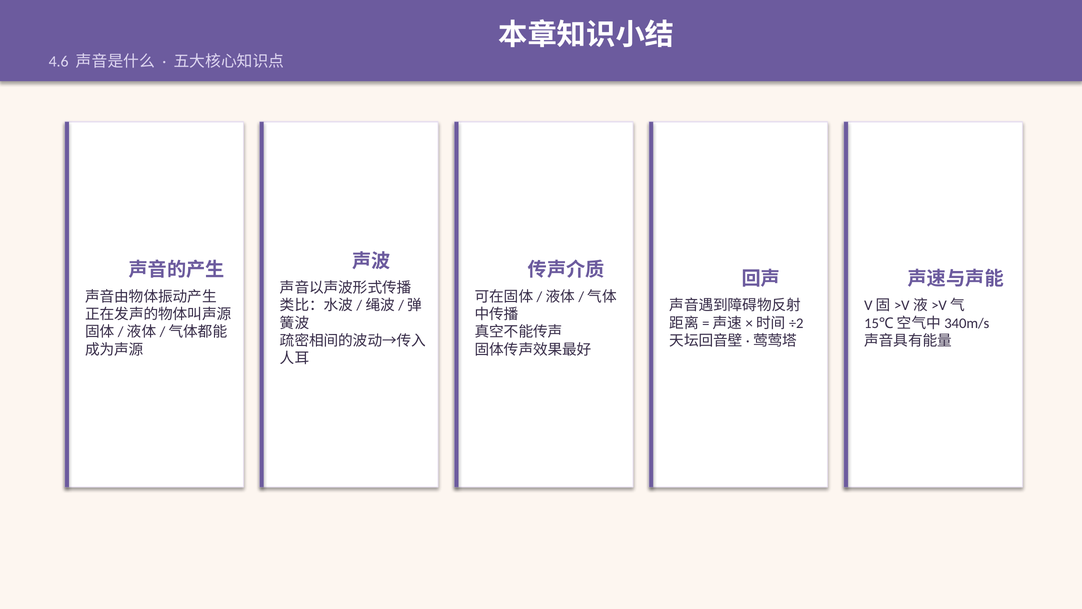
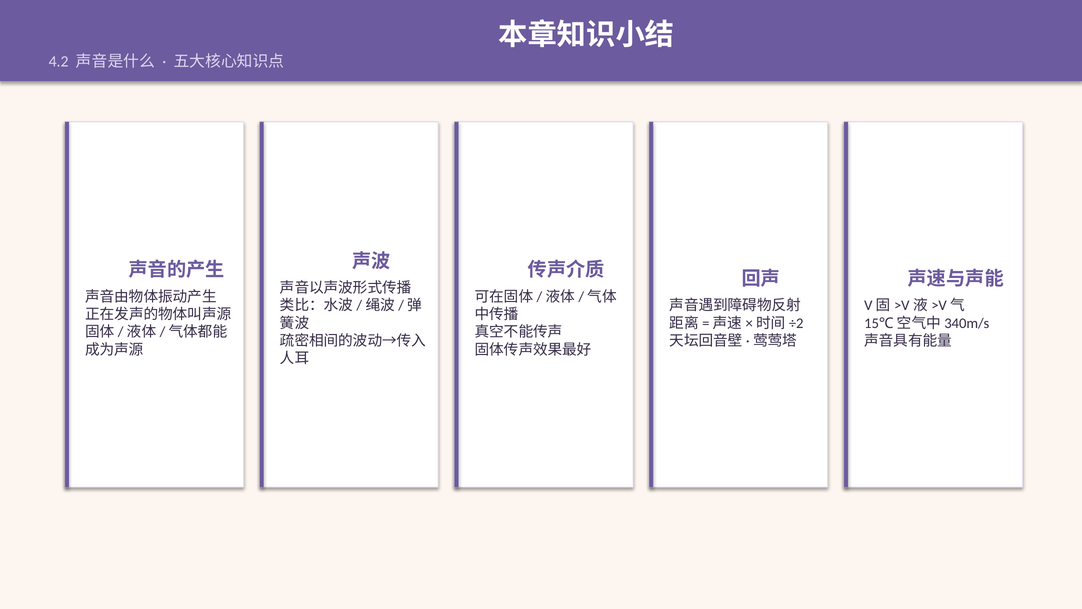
4.6: 4.6 -> 4.2
